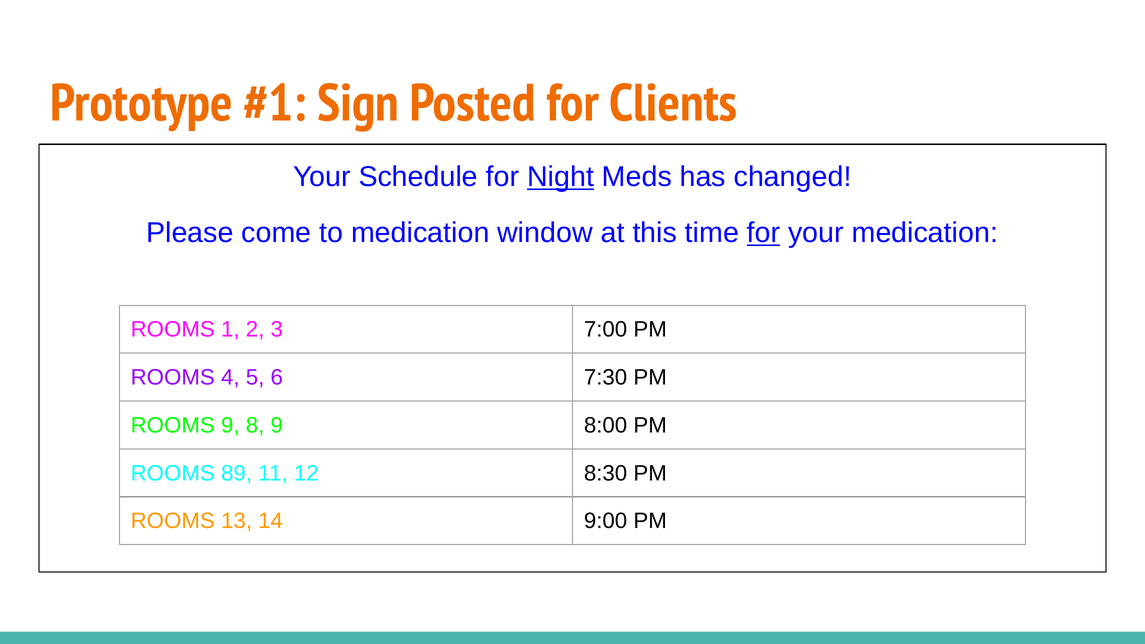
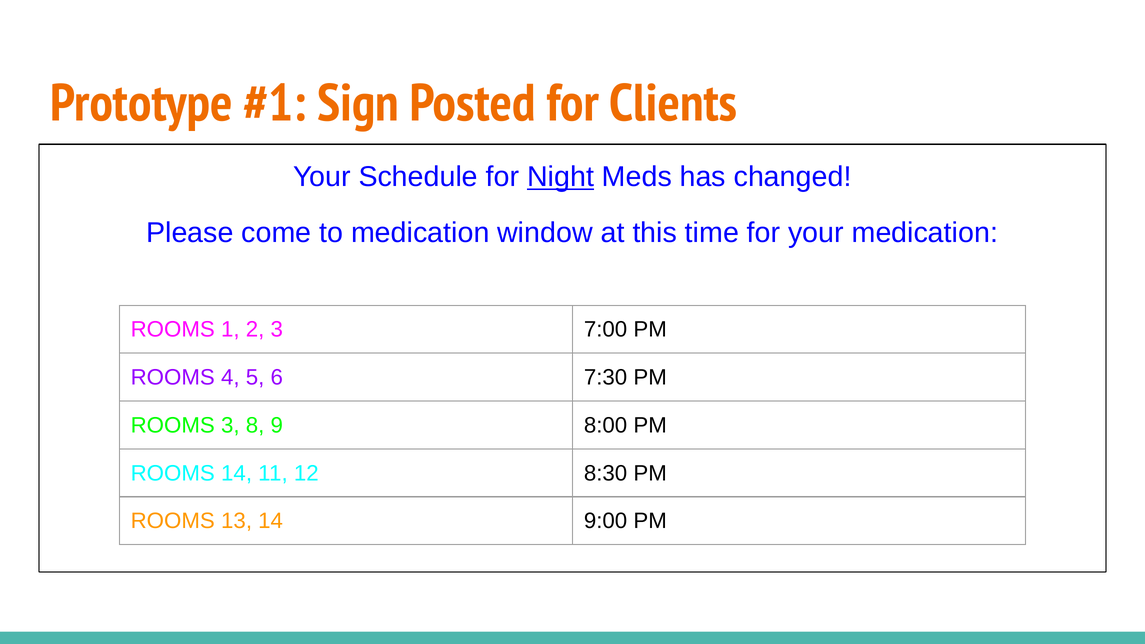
for at (764, 233) underline: present -> none
ROOMS 9: 9 -> 3
ROOMS 89: 89 -> 14
